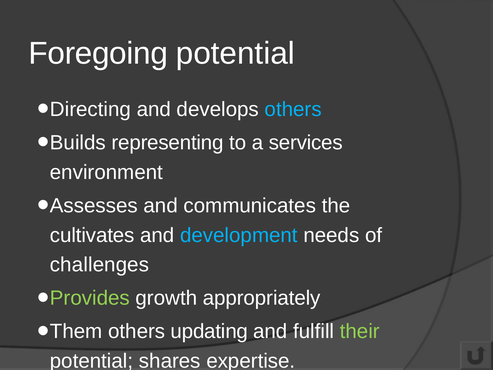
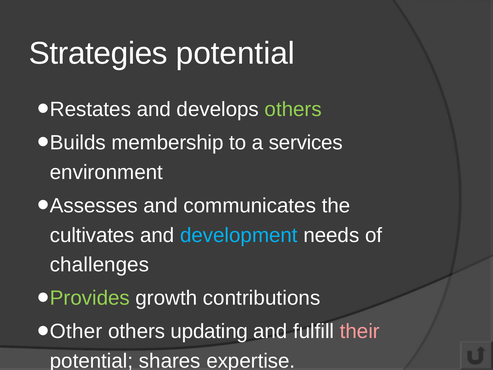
Foregoing: Foregoing -> Strategies
Directing: Directing -> Restates
others at (293, 109) colour: light blue -> light green
representing: representing -> membership
appropriately: appropriately -> contributions
Them: Them -> Other
their colour: light green -> pink
